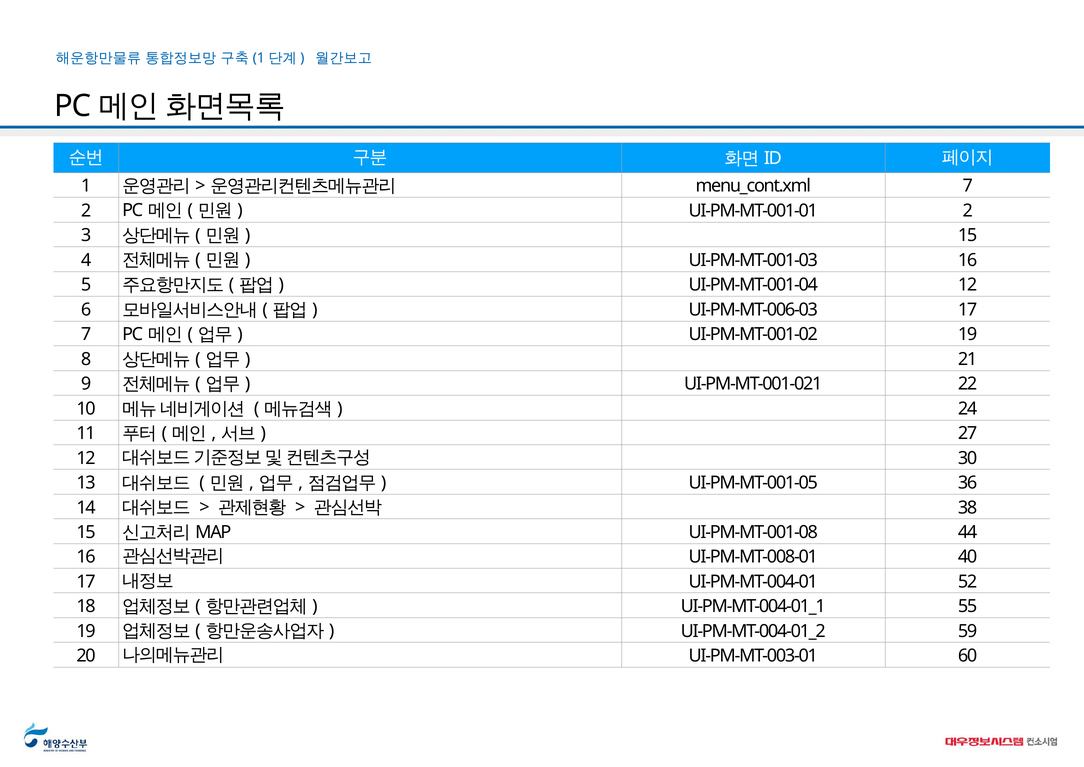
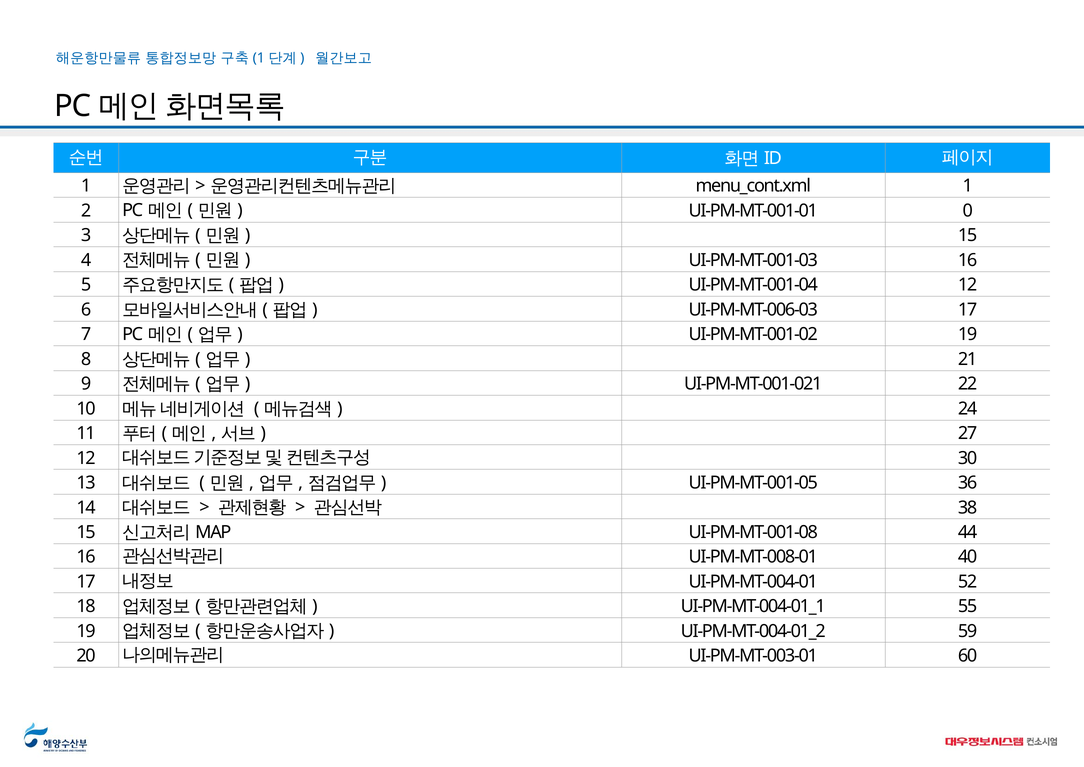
7 at (968, 186): 7 -> 1
UI-PM-MT-001-01 2: 2 -> 0
